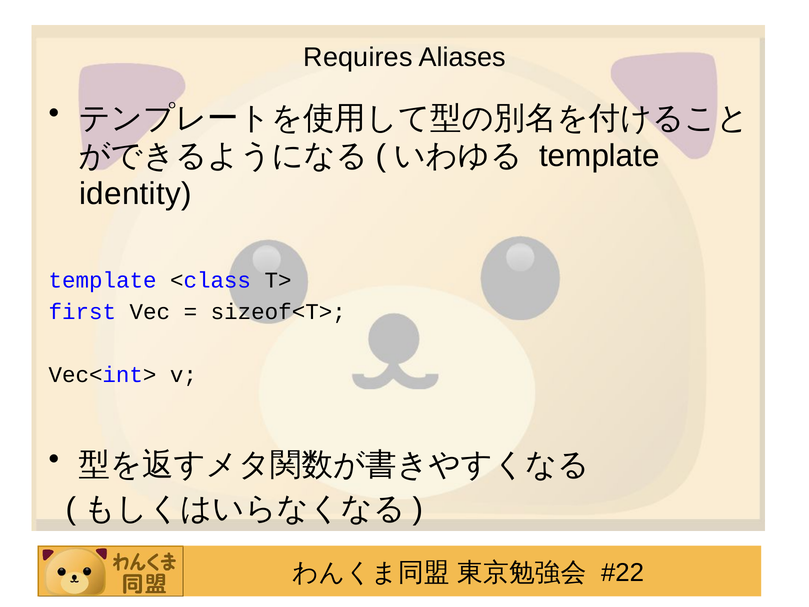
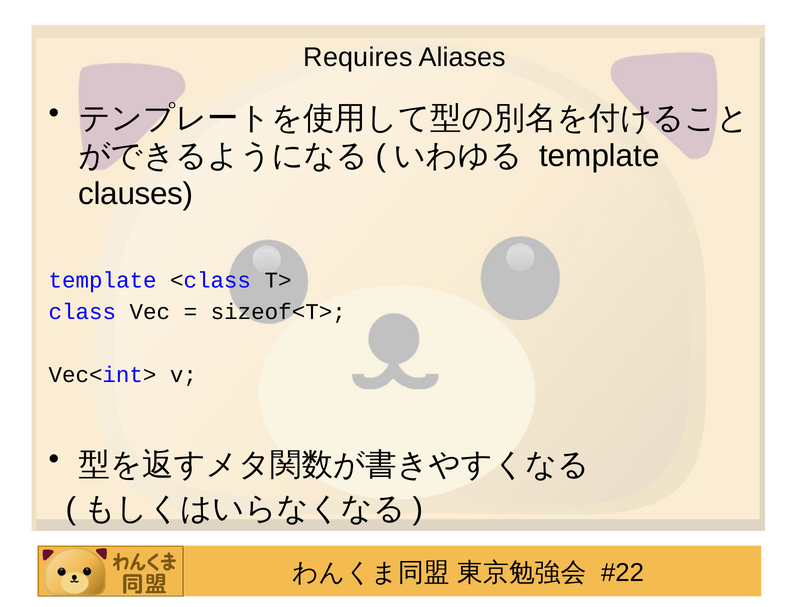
identity: identity -> clauses
first: first -> class
